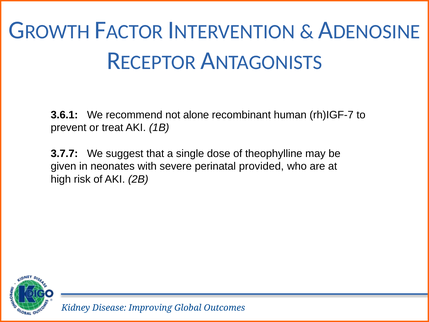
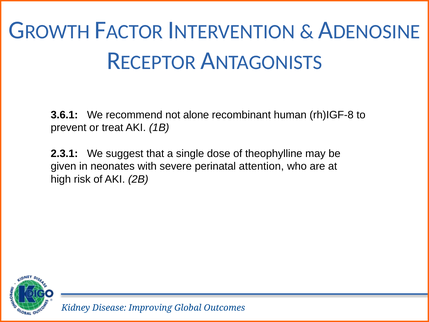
rh)IGF-7: rh)IGF-7 -> rh)IGF-8
3.7.7: 3.7.7 -> 2.3.1
provided: provided -> attention
